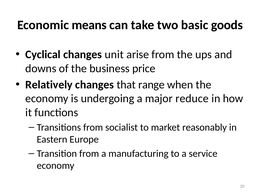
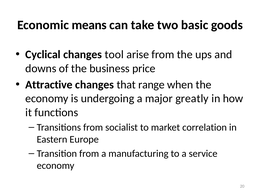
unit: unit -> tool
Relatively: Relatively -> Attractive
reduce: reduce -> greatly
reasonably: reasonably -> correlation
